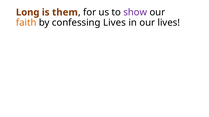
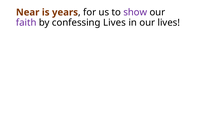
Long: Long -> Near
them: them -> years
faith colour: orange -> purple
